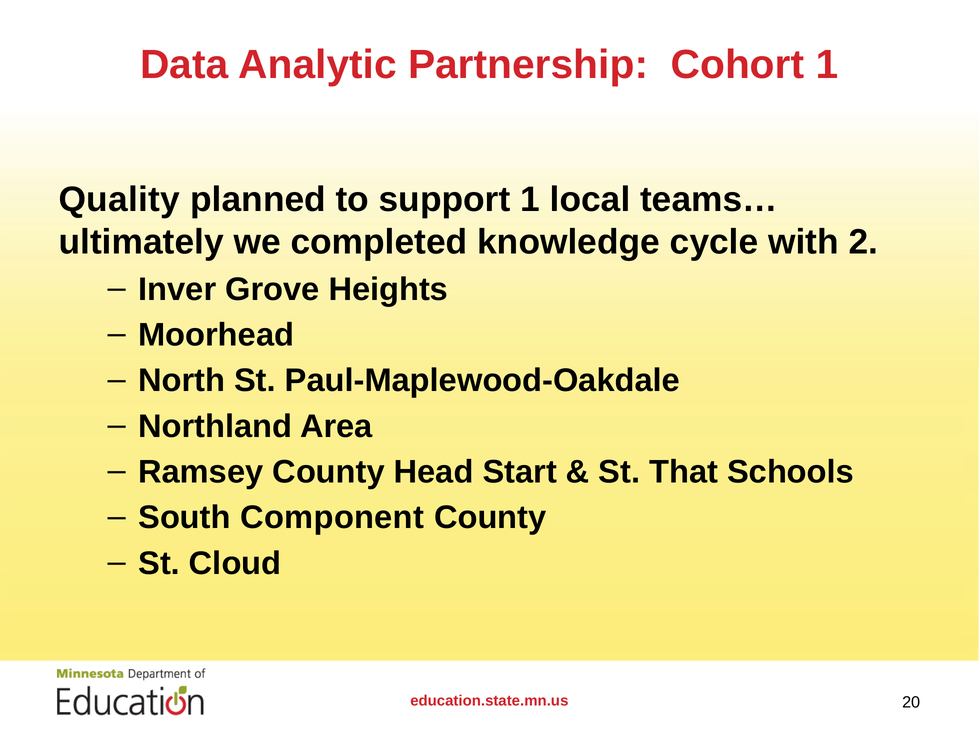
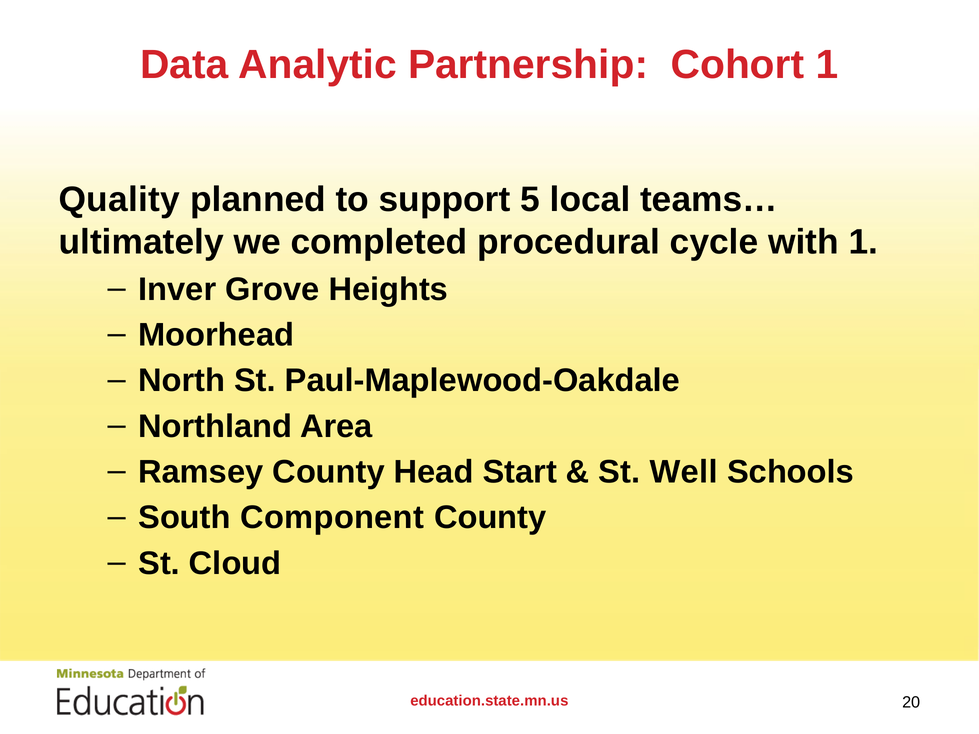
support 1: 1 -> 5
knowledge: knowledge -> procedural
with 2: 2 -> 1
That: That -> Well
